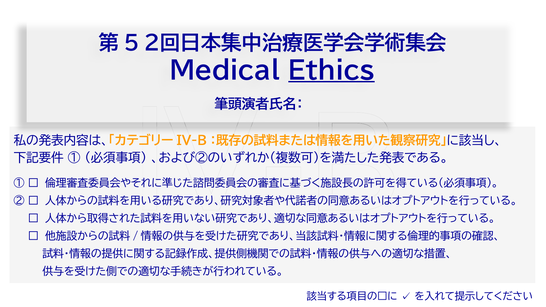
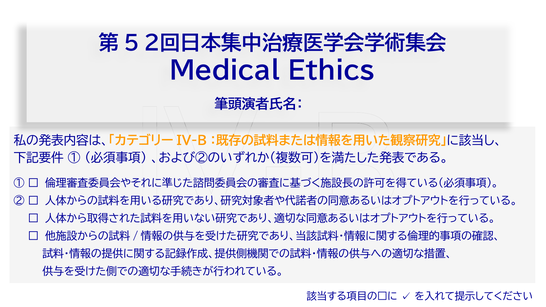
Ethics underline: present -> none
